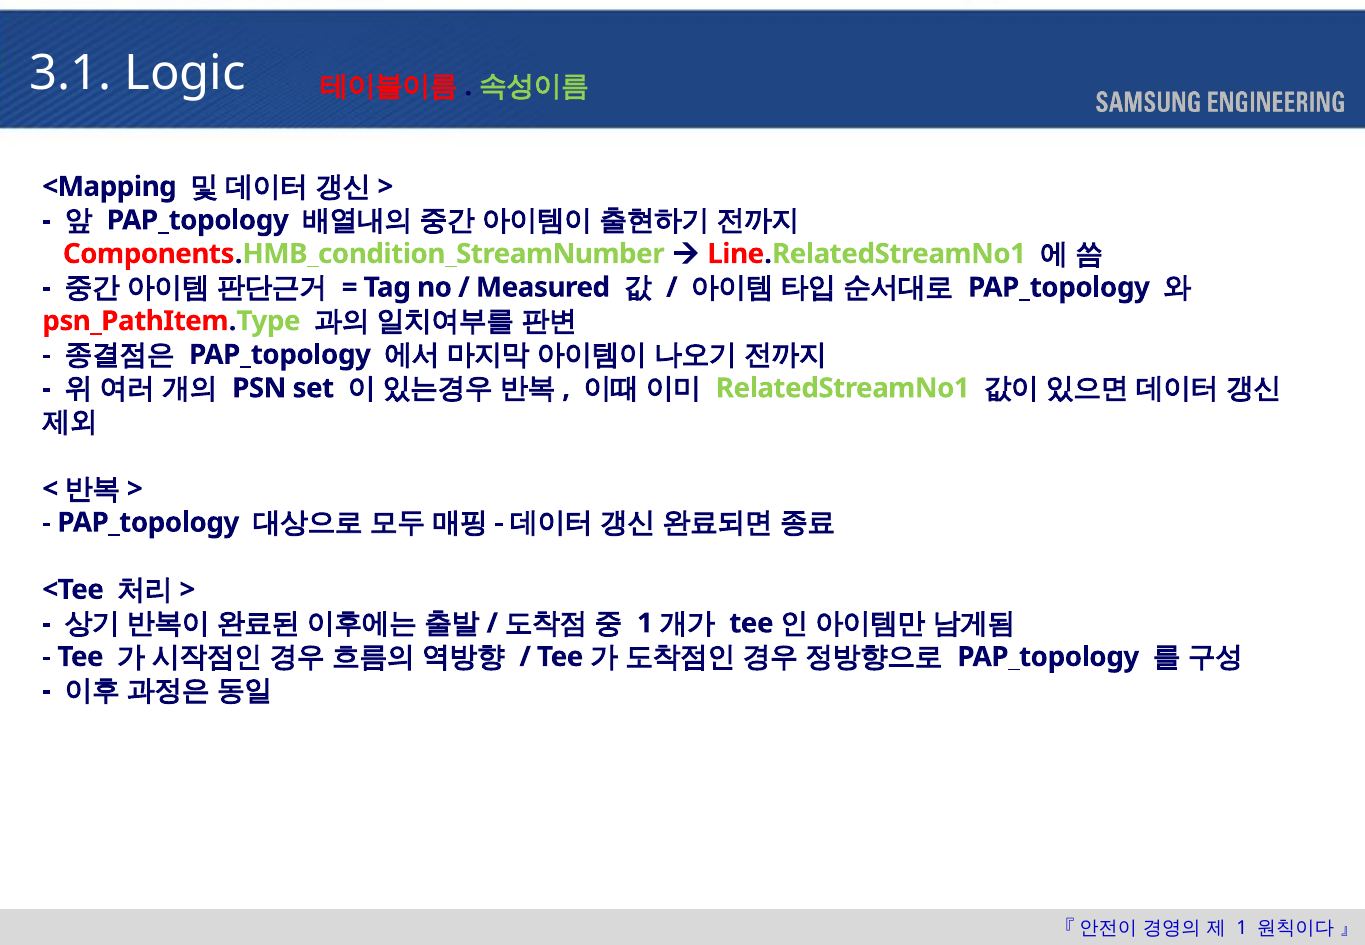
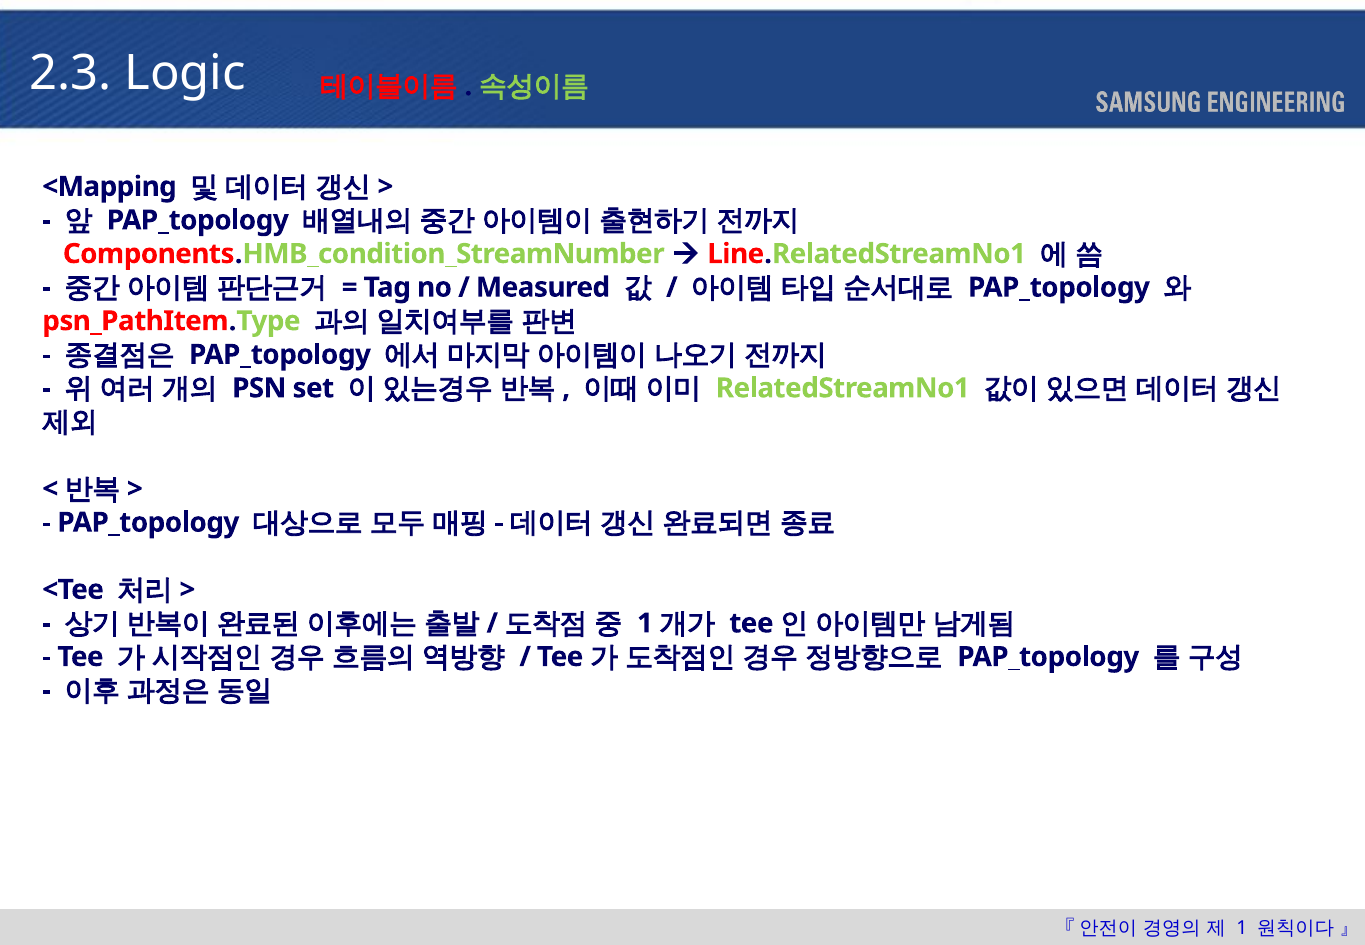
3.1: 3.1 -> 2.3
